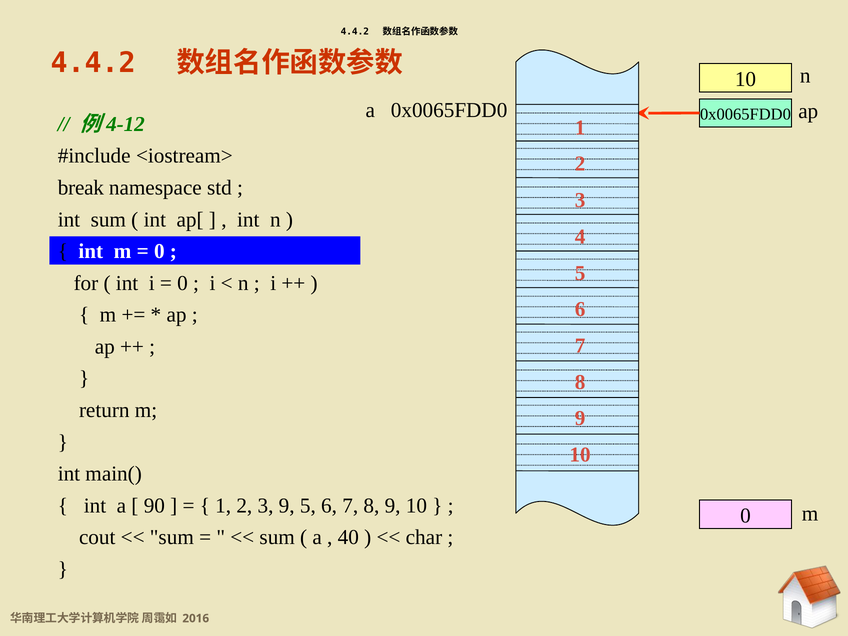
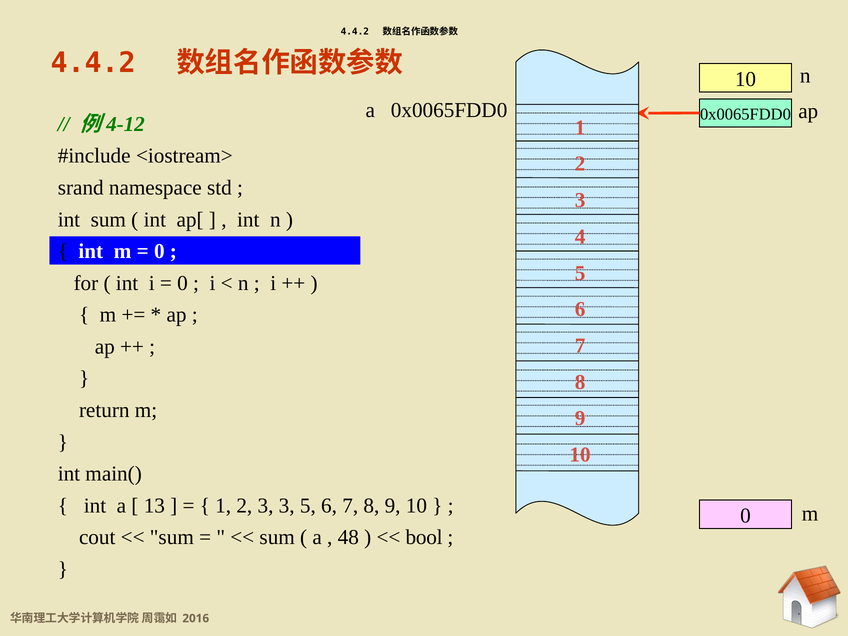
break: break -> srand
90: 90 -> 13
3 9: 9 -> 3
40: 40 -> 48
char: char -> bool
